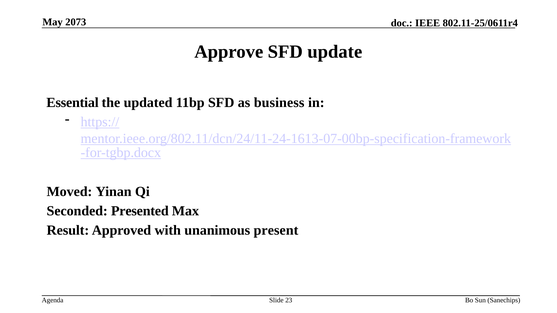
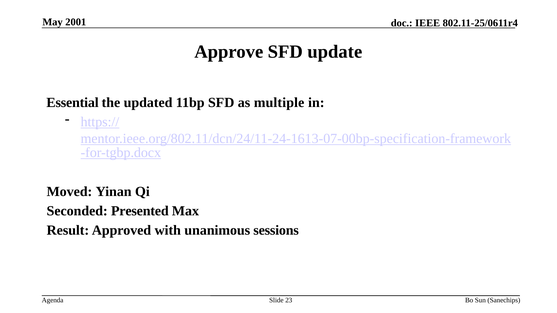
2073: 2073 -> 2001
business: business -> multiple
present: present -> sessions
